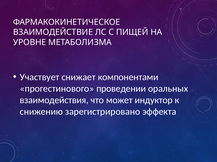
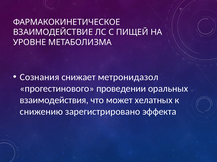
Участвует: Участвует -> Сознания
компонентами: компонентами -> метронидазол
индуктор: индуктор -> хелатных
